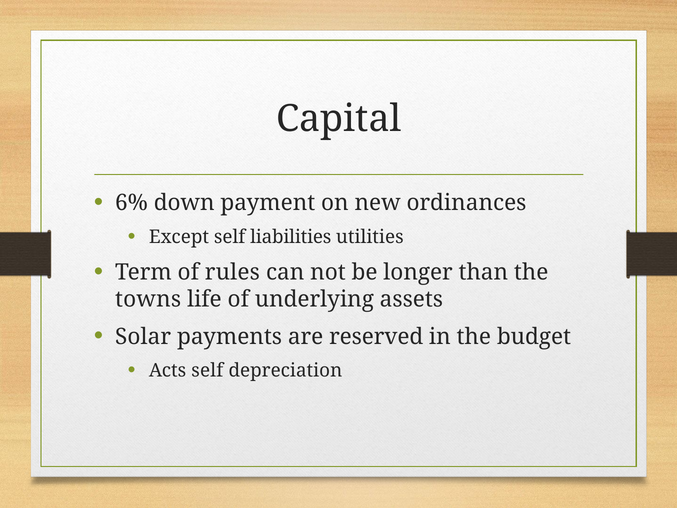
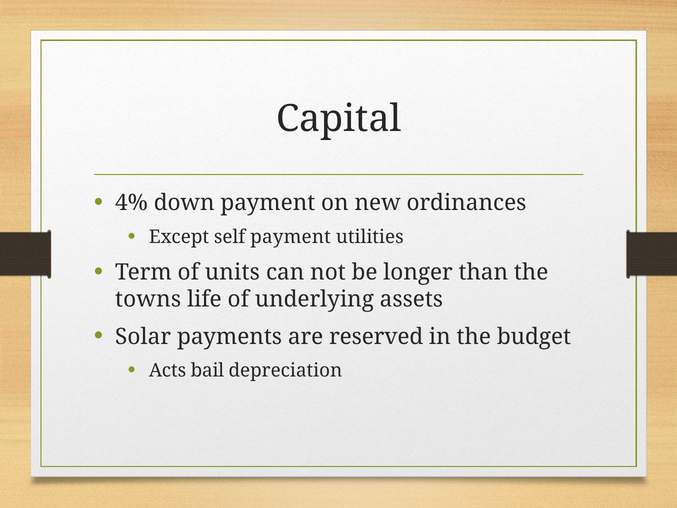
6%: 6% -> 4%
self liabilities: liabilities -> payment
rules: rules -> units
Acts self: self -> bail
